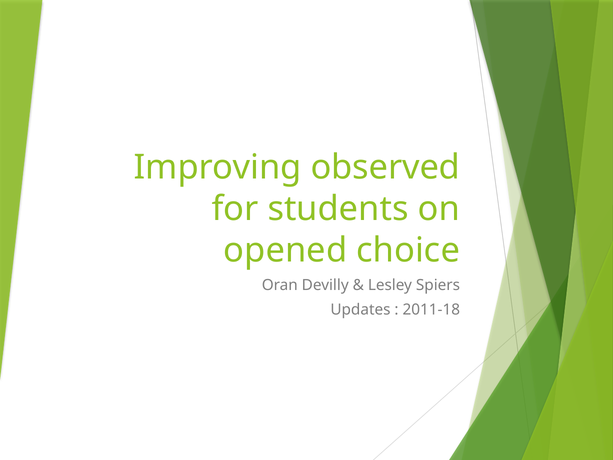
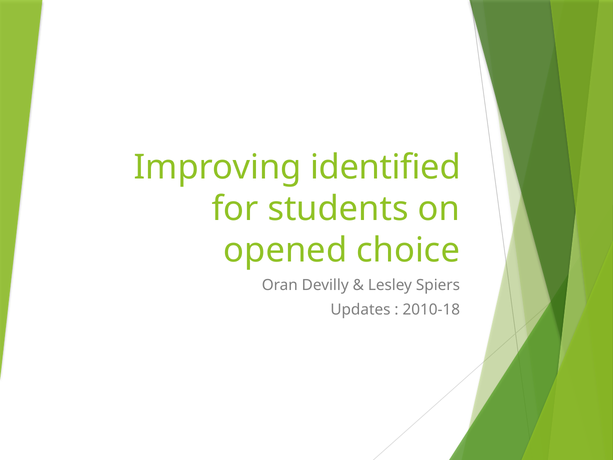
observed: observed -> identified
2011-18: 2011-18 -> 2010-18
